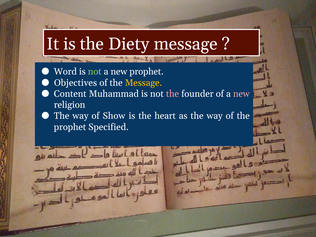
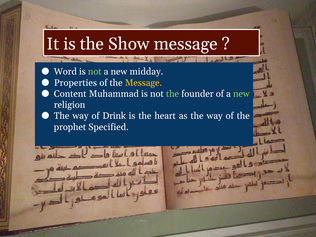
Diety: Diety -> Show
new prophet: prophet -> midday
Objectives: Objectives -> Properties
the at (173, 94) colour: pink -> light green
new at (241, 94) colour: pink -> light green
Show: Show -> Drink
